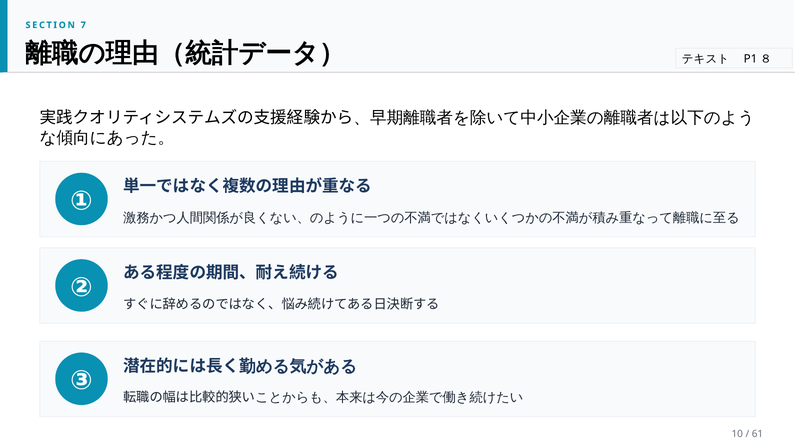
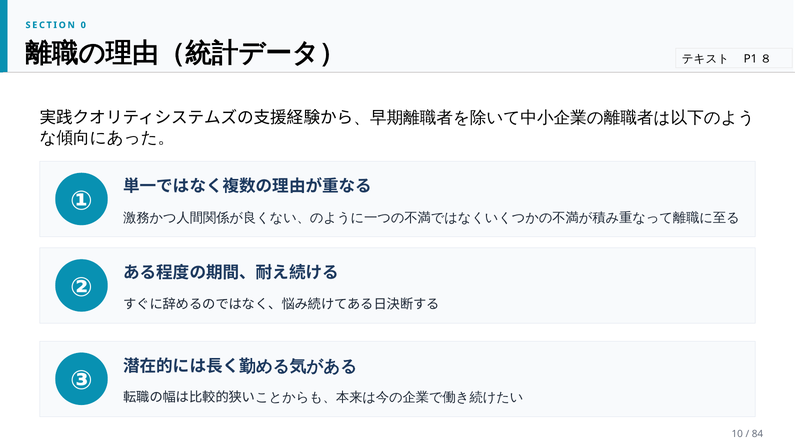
7: 7 -> 0
61: 61 -> 84
